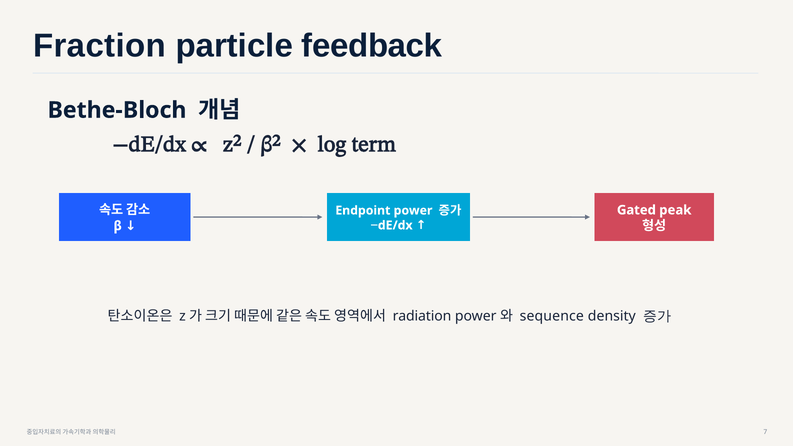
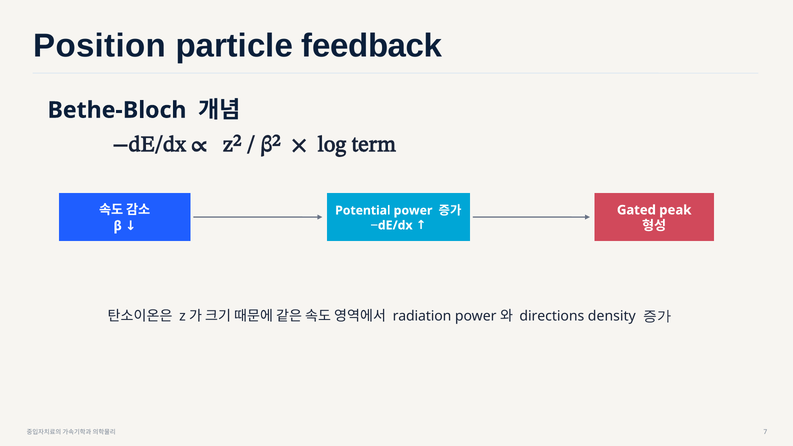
Fraction: Fraction -> Position
Endpoint: Endpoint -> Potential
sequence: sequence -> directions
